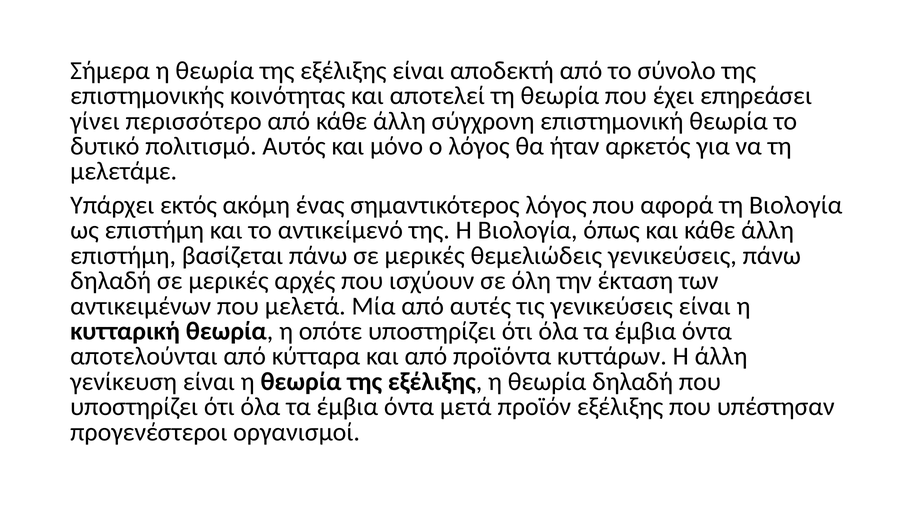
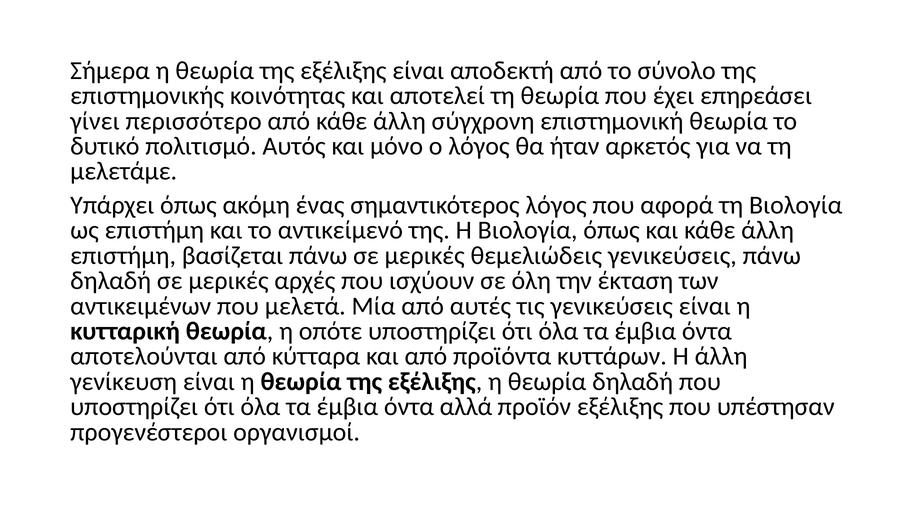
Υπάρχει εκτός: εκτός -> όπως
μετά: μετά -> αλλά
